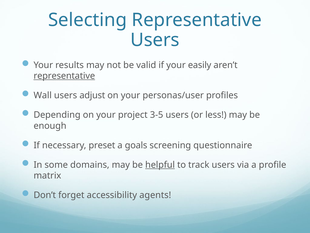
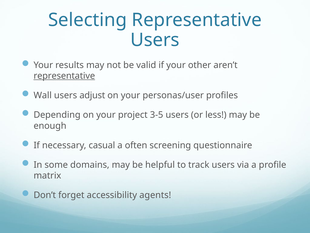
easily: easily -> other
preset: preset -> casual
goals: goals -> often
helpful underline: present -> none
